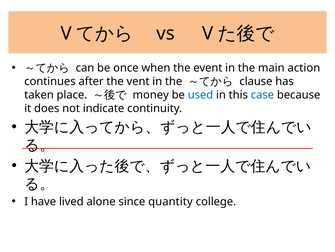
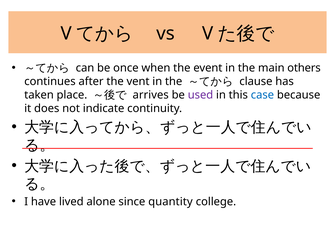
action: action -> others
money: money -> arrives
used colour: blue -> purple
